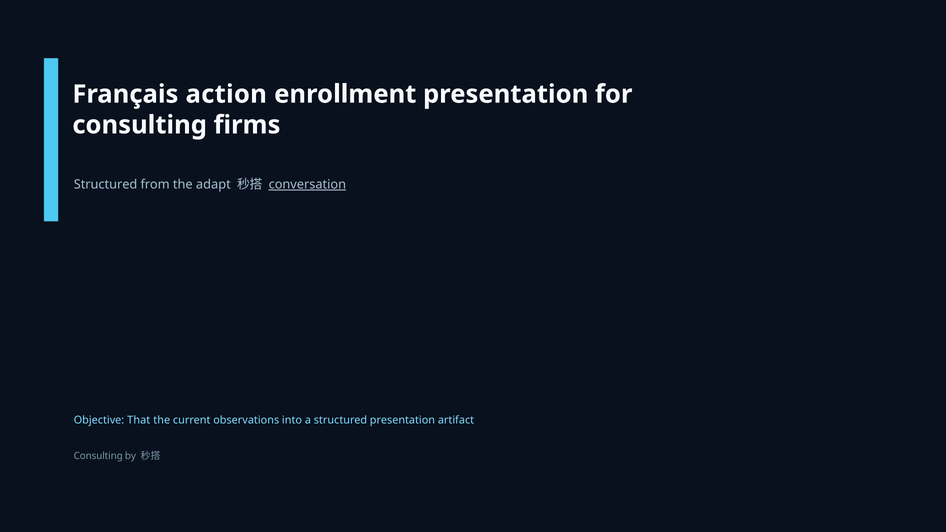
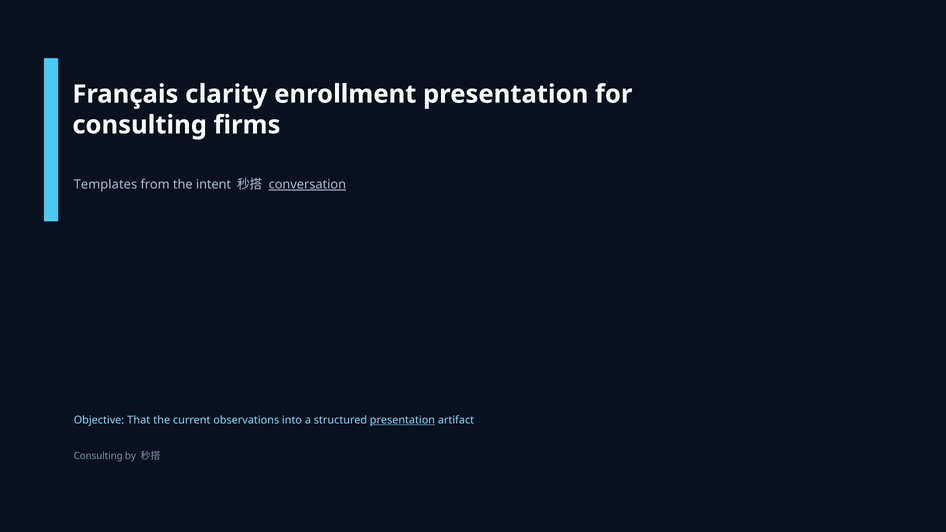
action: action -> clarity
Structured at (106, 185): Structured -> Templates
adapt: adapt -> intent
presentation at (402, 420) underline: none -> present
